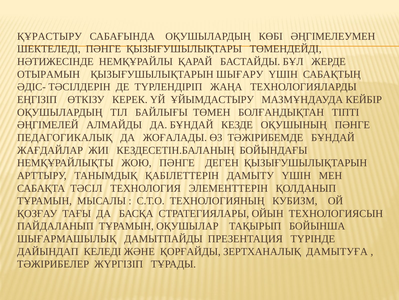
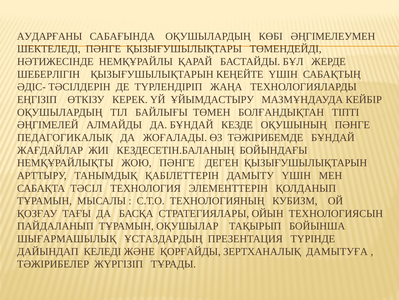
ҚҰРАСТЫРУ: ҚҰРАСТЫРУ -> АУДАРҒАНЫ
ОТЫРАМЫН: ОТЫРАМЫН -> ШЕБЕРЛІГІН
ШЫҒАРУ: ШЫҒАРУ -> КЕҢЕЙТЕ
ДАМЫТПАЙДЫ: ДАМЫТПАЙДЫ -> ҰСТАЗДАРДЫҢ
